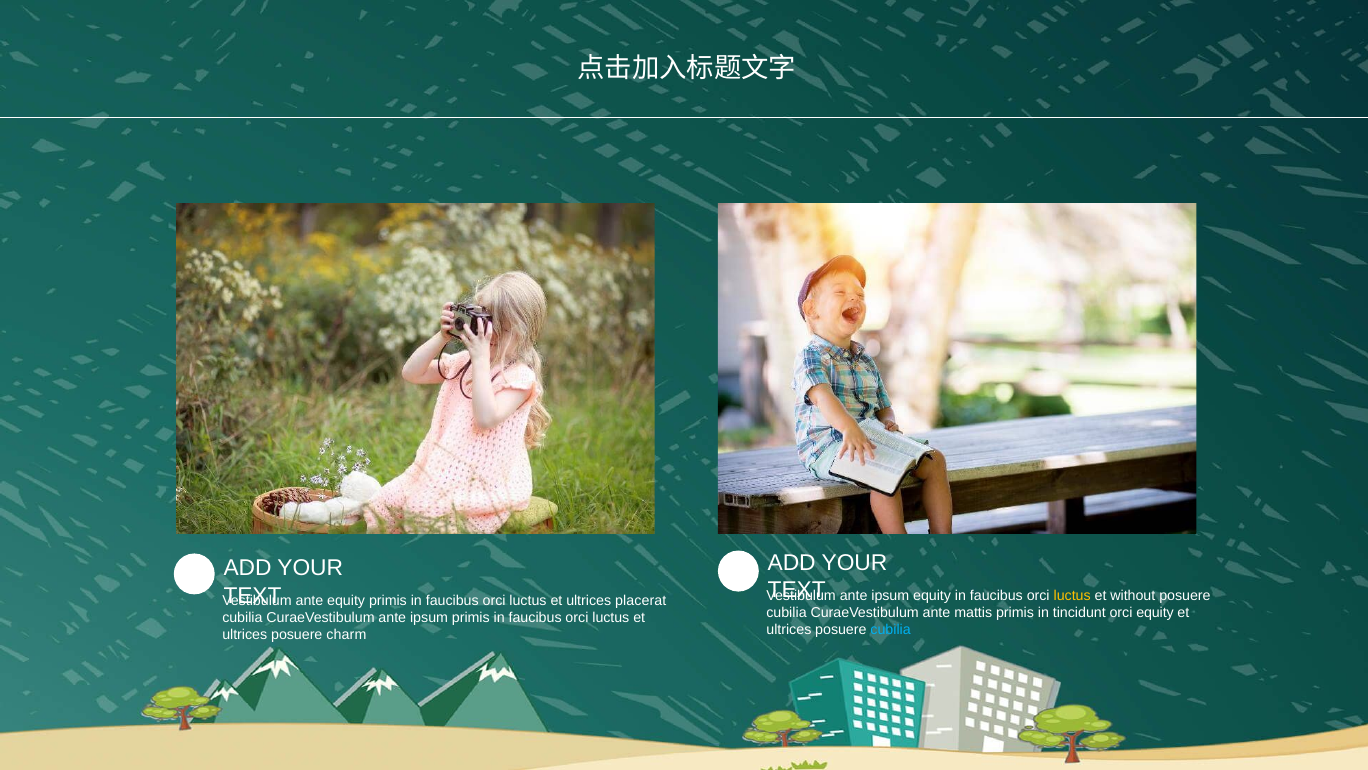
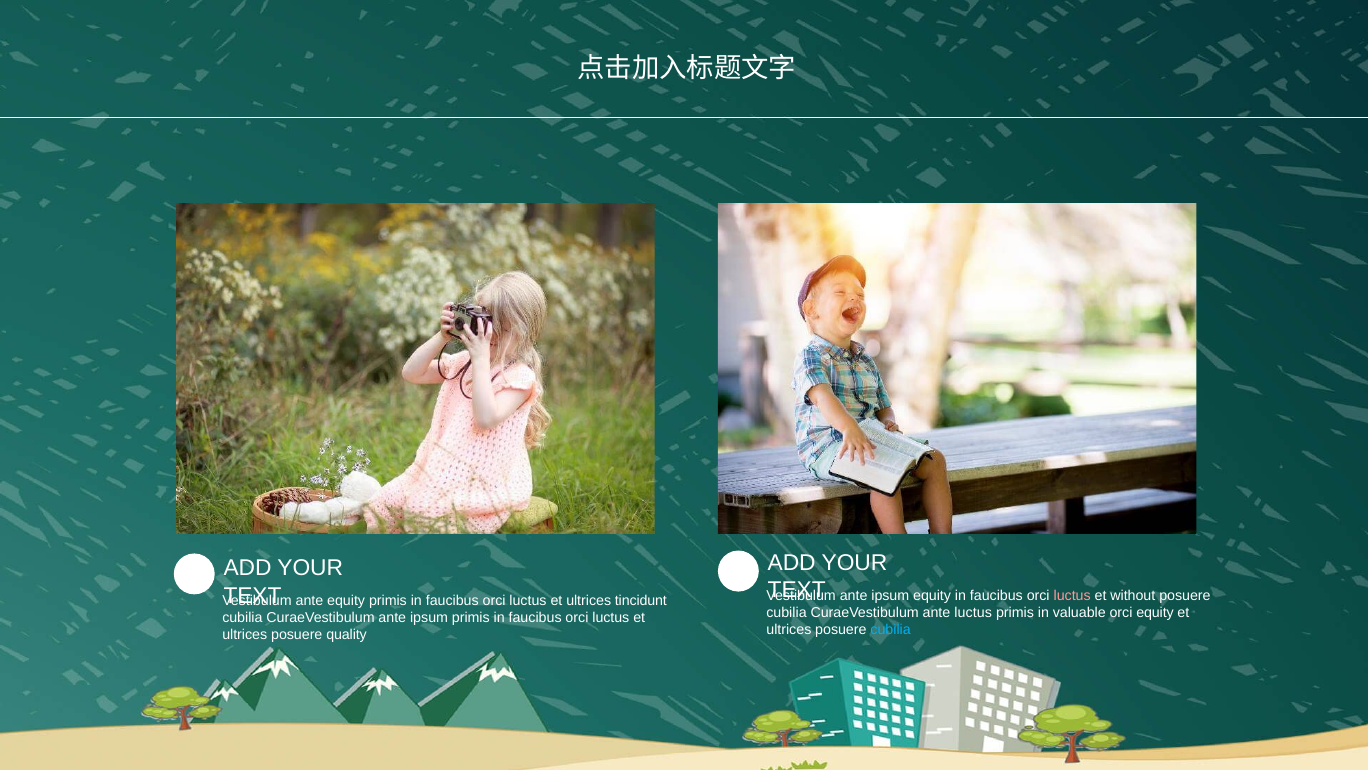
luctus at (1072, 595) colour: yellow -> pink
placerat: placerat -> tincidunt
ante mattis: mattis -> luctus
tincidunt: tincidunt -> valuable
charm: charm -> quality
